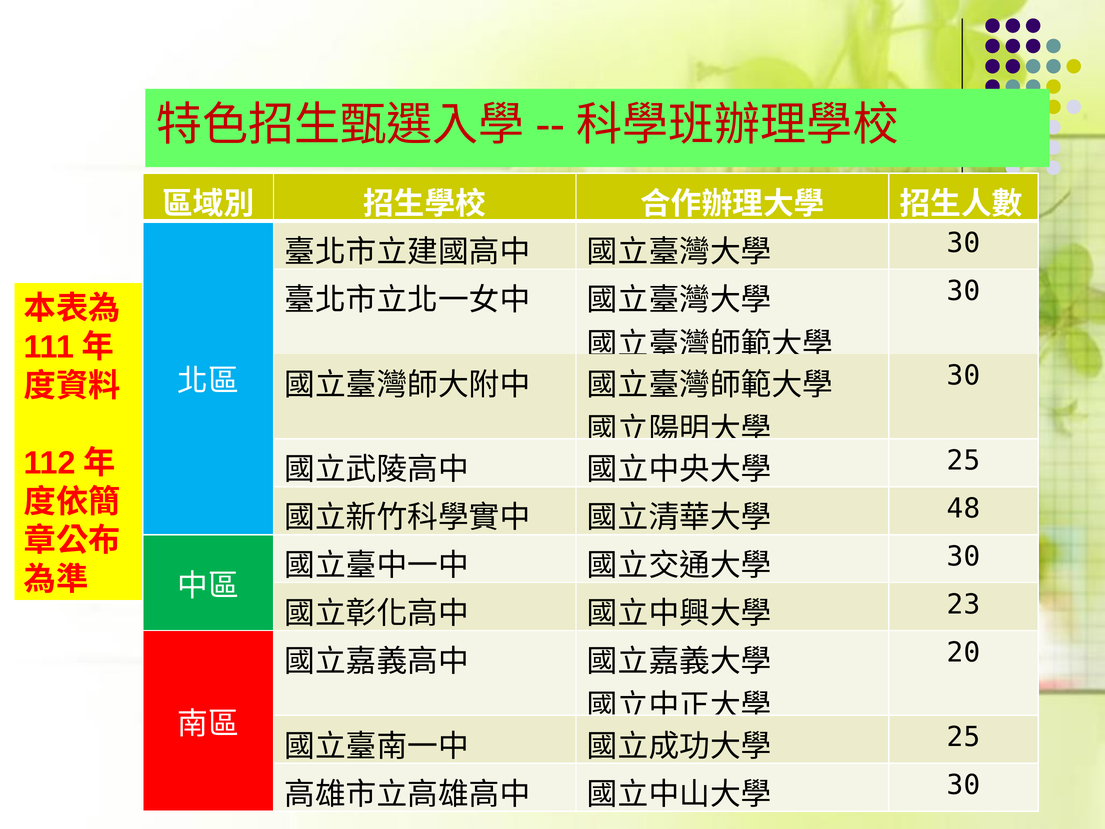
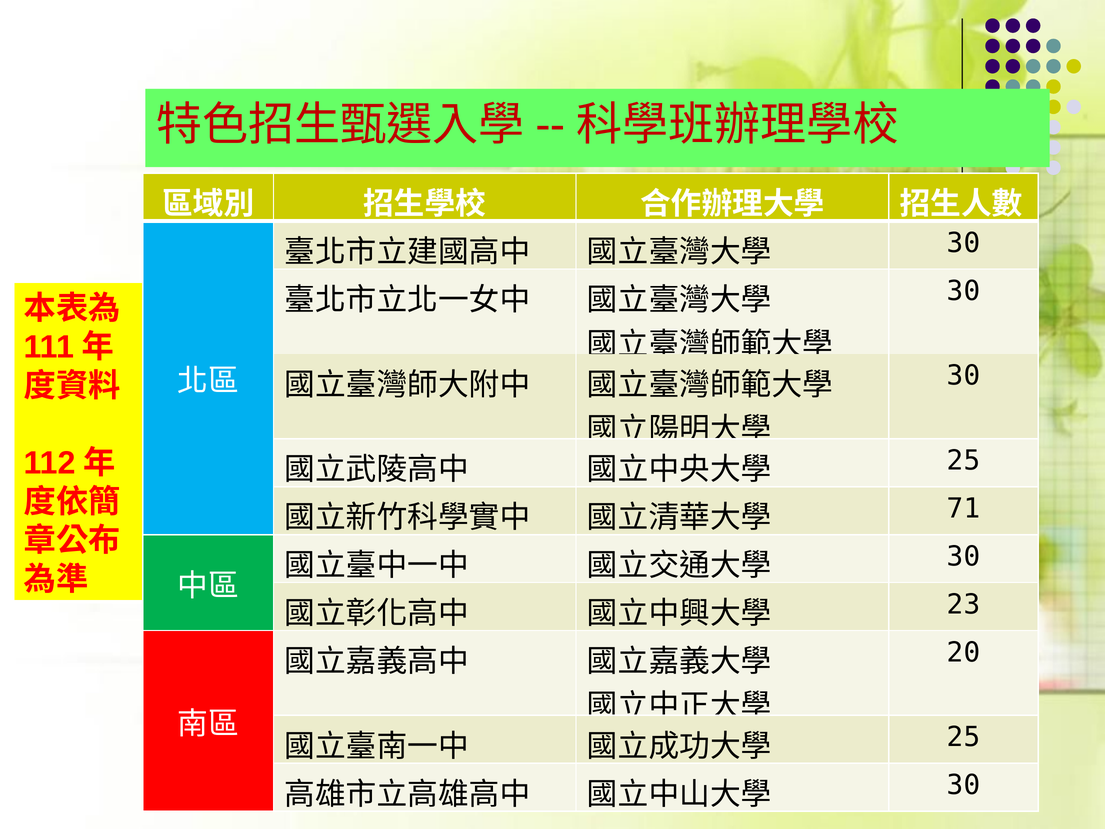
48: 48 -> 71
